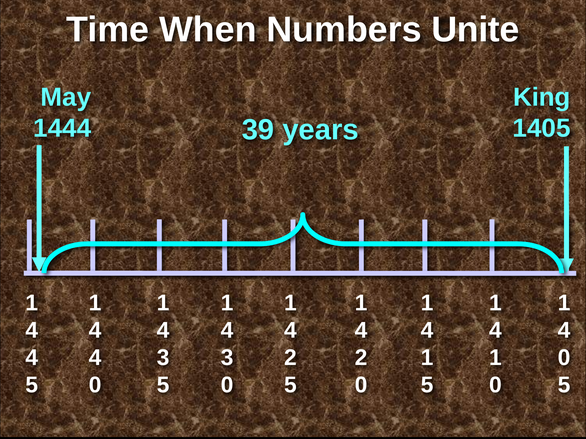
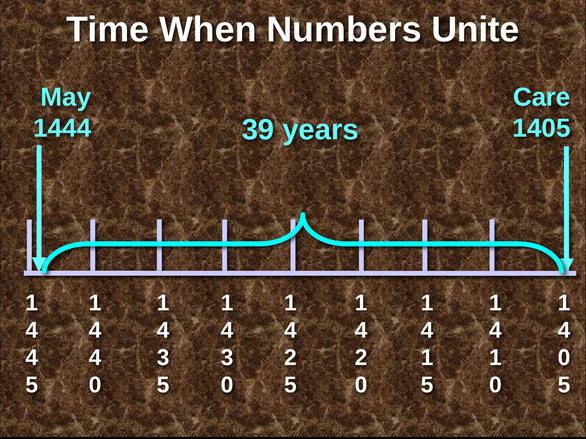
King: King -> Care
